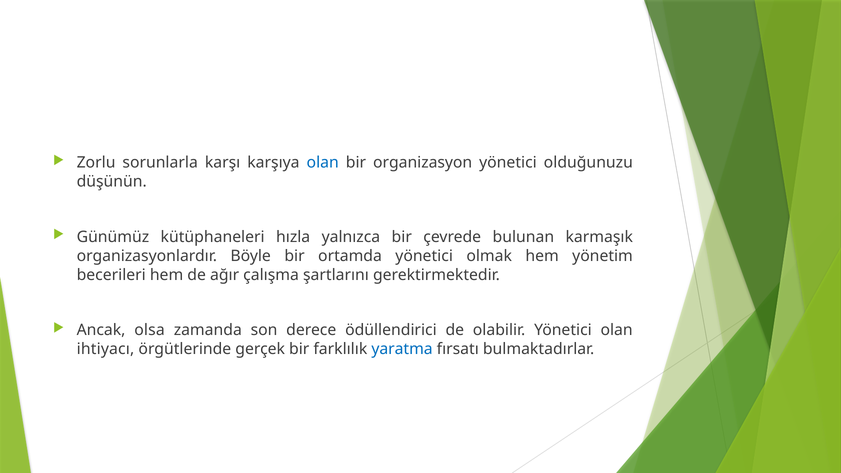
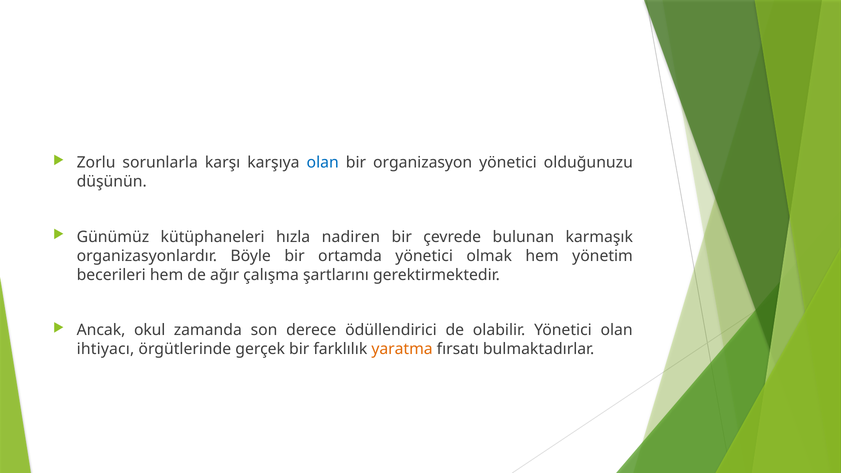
yalnızca: yalnızca -> nadiren
olsa: olsa -> okul
yaratma colour: blue -> orange
